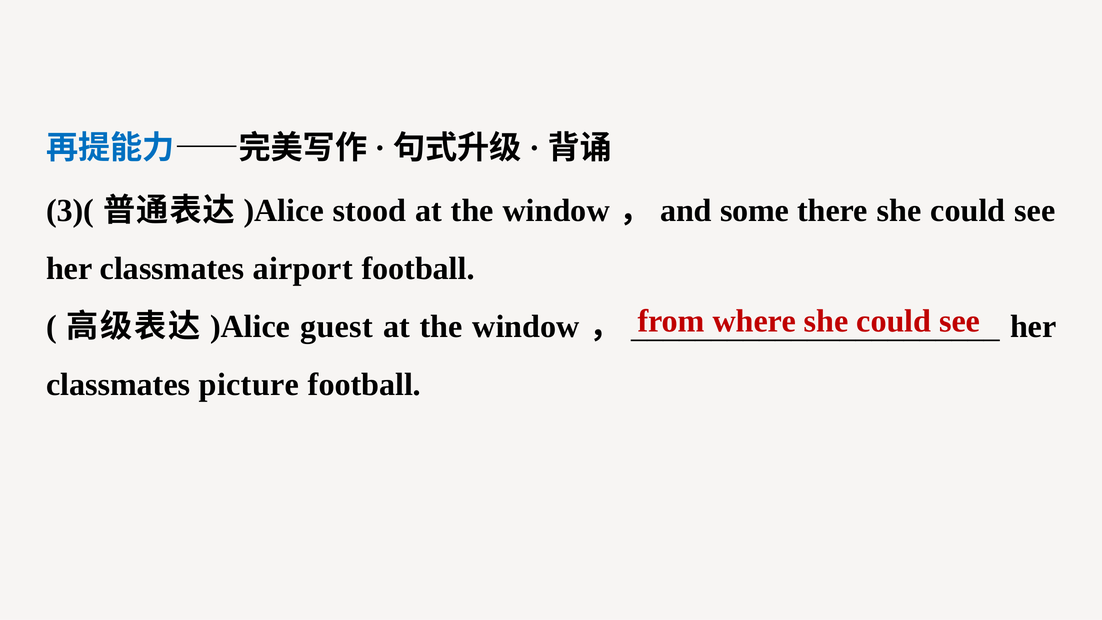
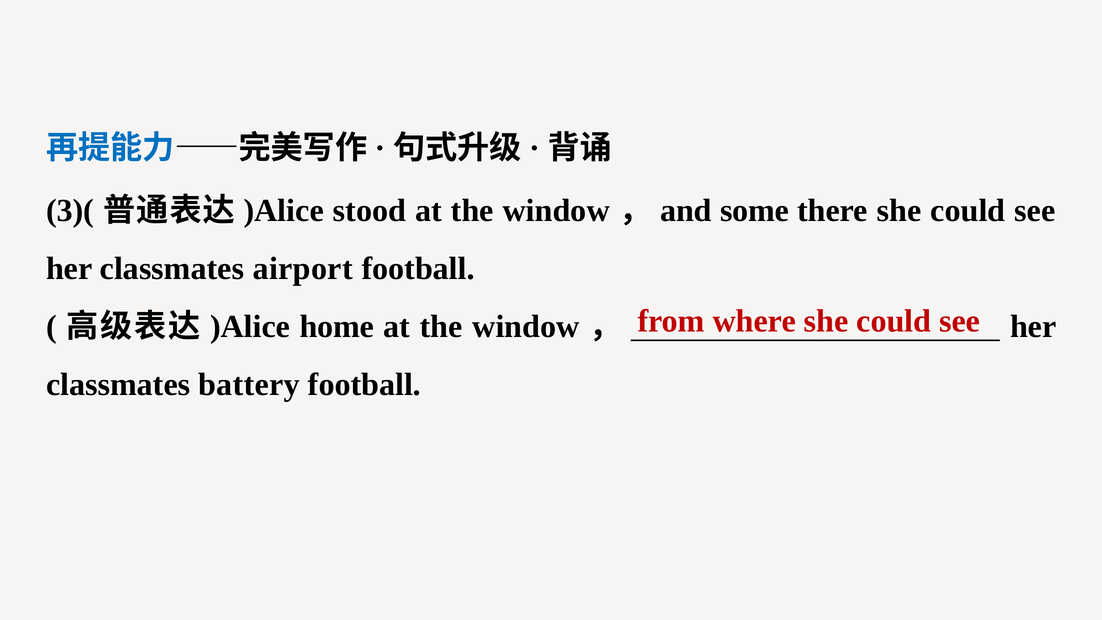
guest: guest -> home
picture: picture -> battery
